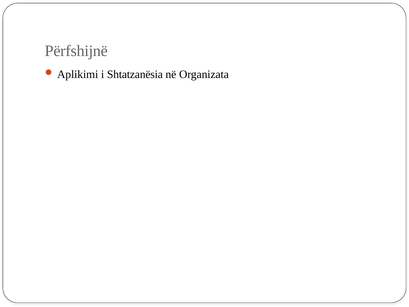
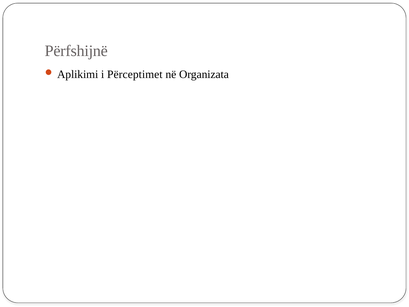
Shtatzanësia: Shtatzanësia -> Përceptimet
